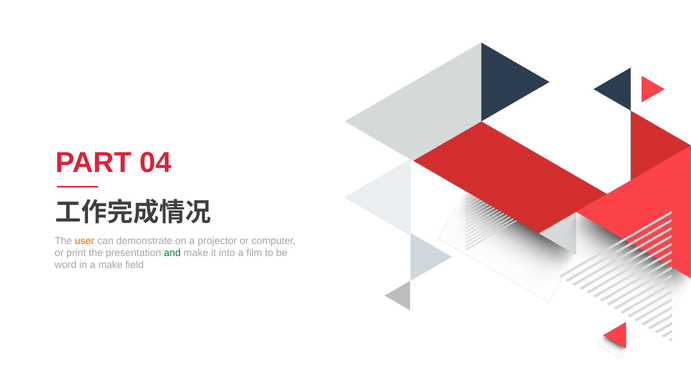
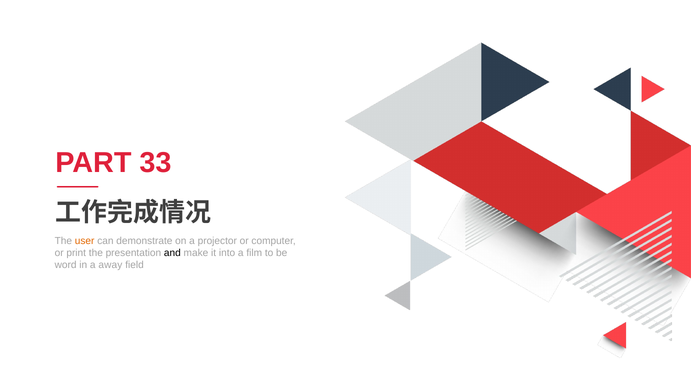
04: 04 -> 33
and colour: green -> black
a make: make -> away
